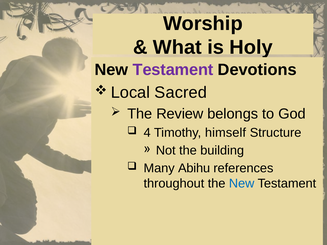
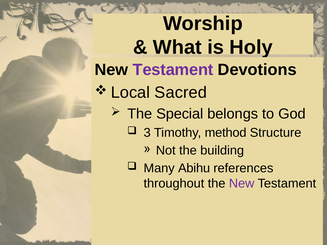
Review: Review -> Special
4: 4 -> 3
himself: himself -> method
New at (242, 184) colour: blue -> purple
